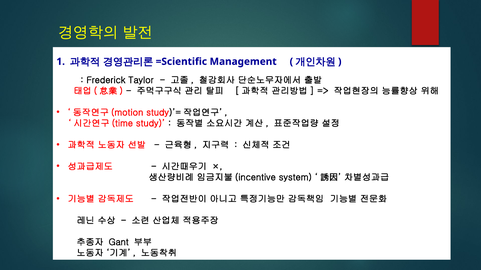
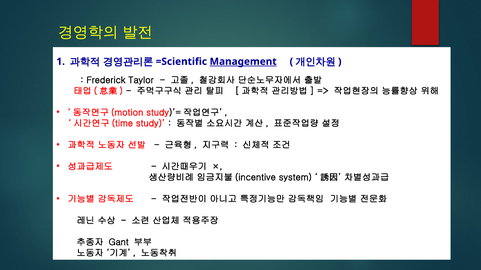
Management underline: none -> present
